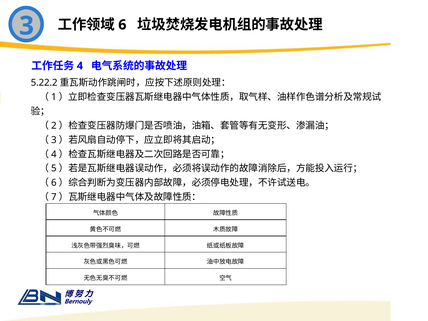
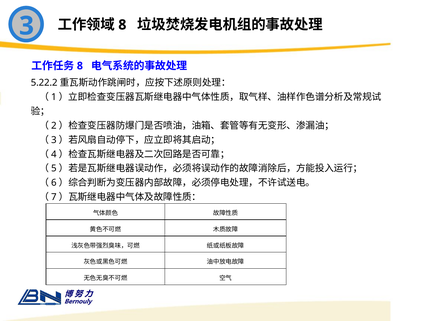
6 at (122, 25): 6 -> 8
4 at (80, 66): 4 -> 8
